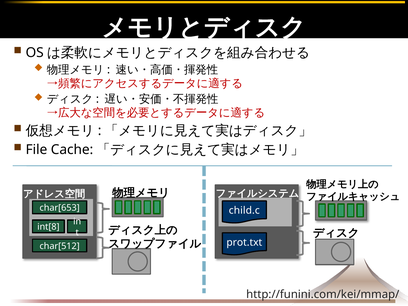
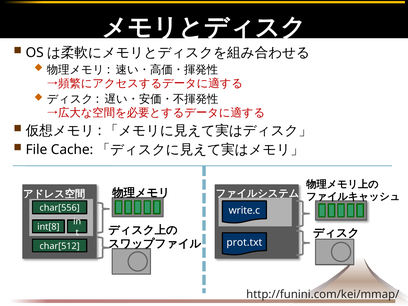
char[653: char[653 -> char[556
child.c: child.c -> write.c
